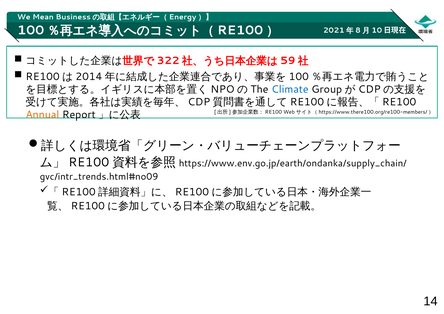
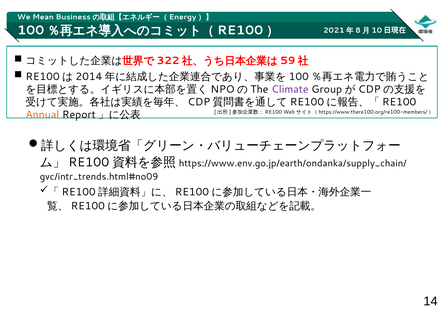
Climate colour: blue -> purple
